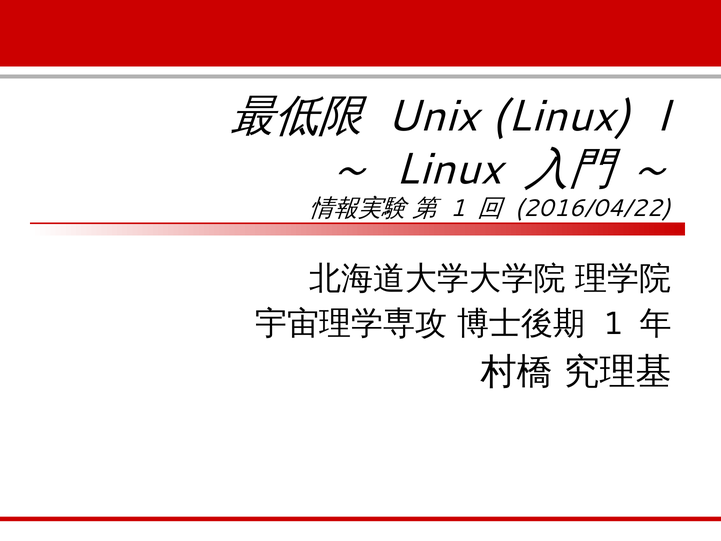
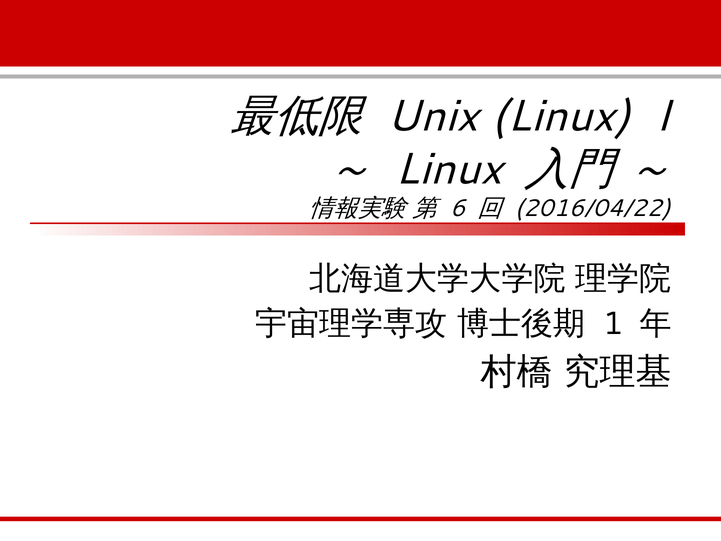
1 at (458, 208): 1 -> 6
